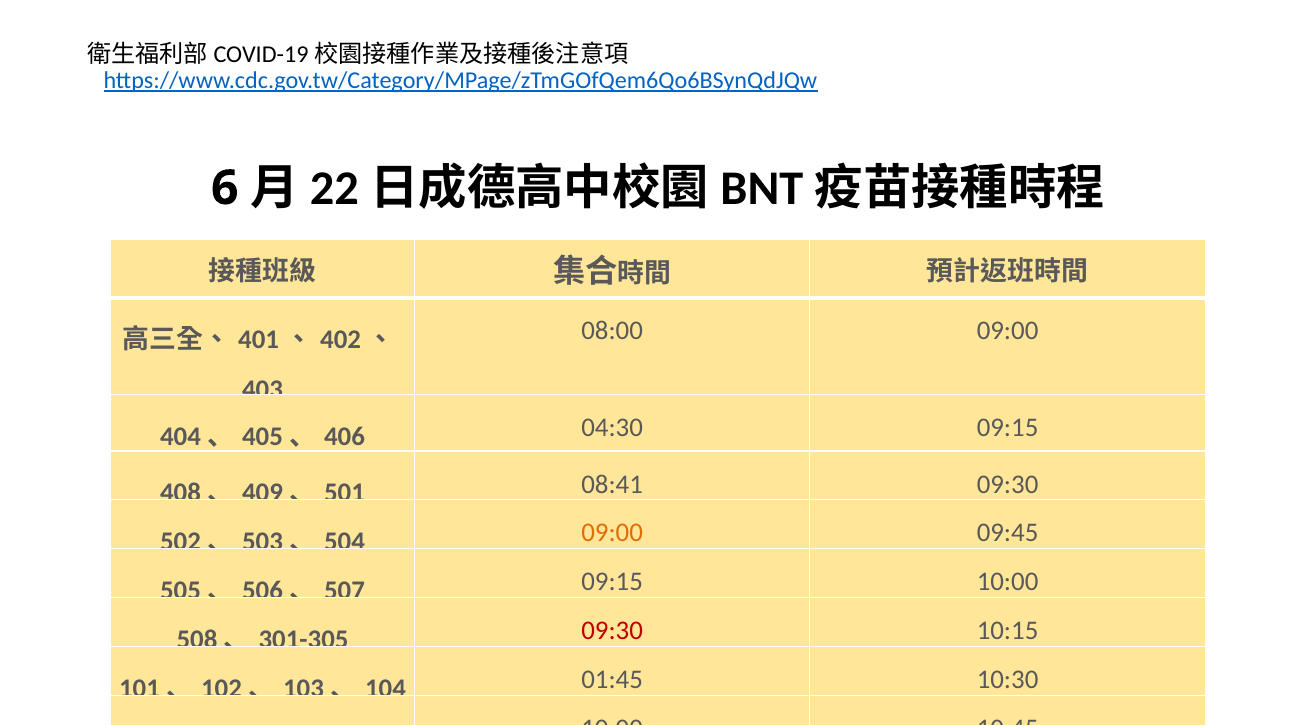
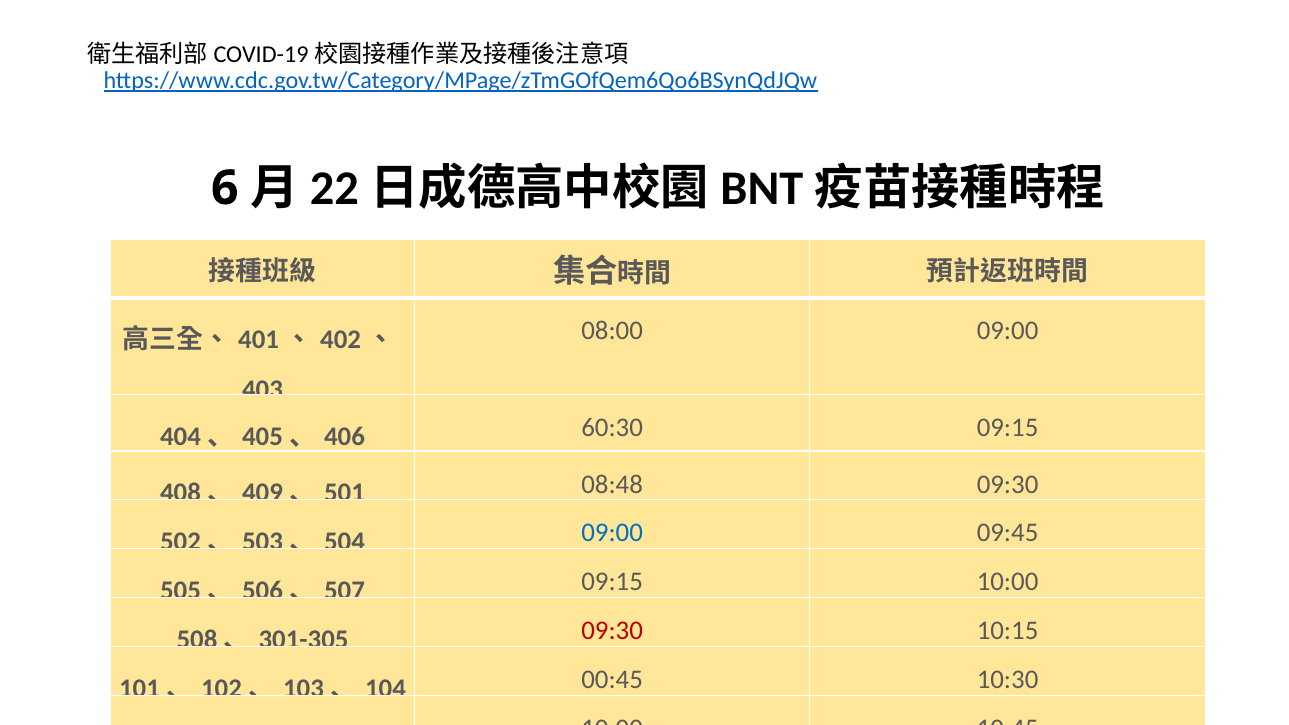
04:30: 04:30 -> 60:30
08:41: 08:41 -> 08:48
09:00 at (612, 533) colour: orange -> blue
01:45: 01:45 -> 00:45
